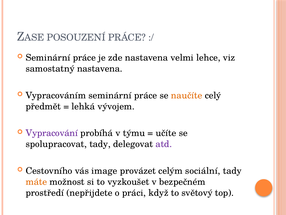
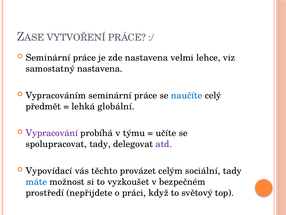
POSOUZENÍ: POSOUZENÍ -> VYTVOŘENÍ
naučíte colour: orange -> blue
vývojem: vývojem -> globální
Cestovního: Cestovního -> Vypovídací
image: image -> těchto
máte colour: orange -> blue
